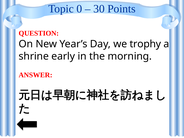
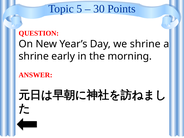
0: 0 -> 5
we trophy: trophy -> shrine
